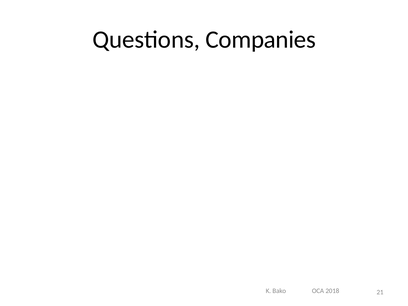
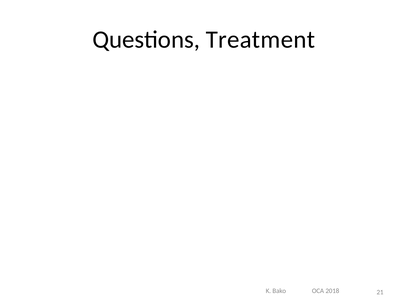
Companies: Companies -> Treatment
